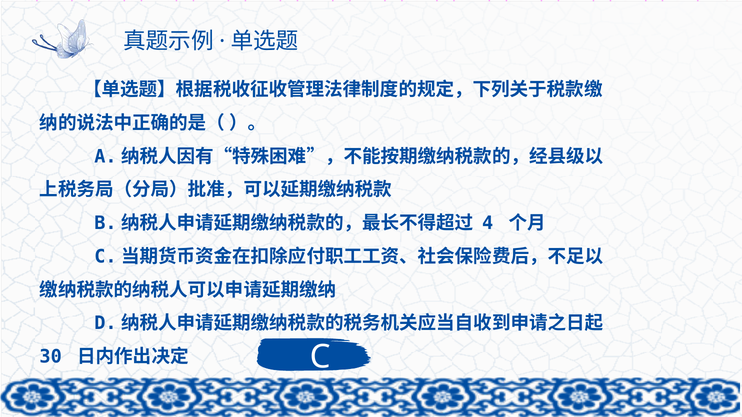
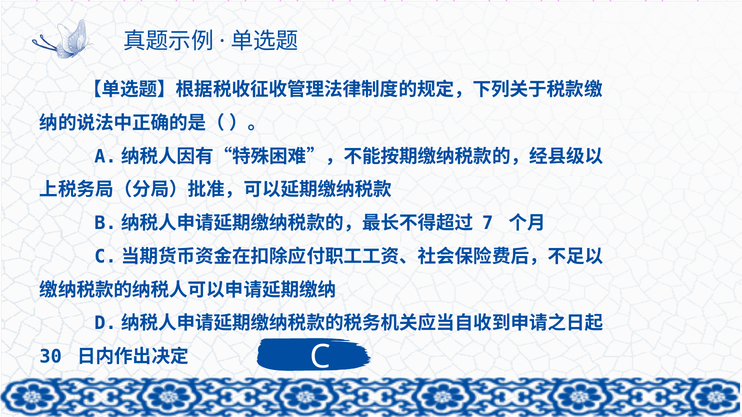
4: 4 -> 7
